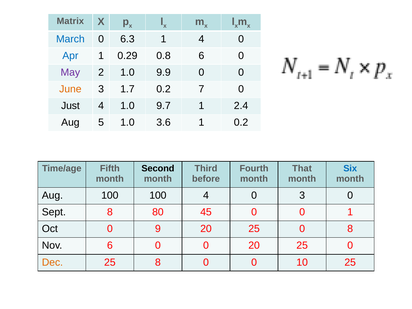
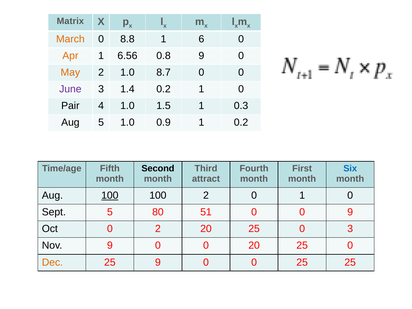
March colour: blue -> orange
6.3: 6.3 -> 8.8
1 4: 4 -> 6
Apr colour: blue -> orange
0.29: 0.29 -> 6.56
0.8 6: 6 -> 9
May colour: purple -> orange
9.9: 9.9 -> 8.7
June colour: orange -> purple
1.7: 1.7 -> 1.4
0.2 7: 7 -> 1
Just: Just -> Pair
9.7: 9.7 -> 1.5
2.4: 2.4 -> 0.3
3.6: 3.6 -> 0.9
That: That -> First
before: before -> attract
100 at (110, 195) underline: none -> present
100 4: 4 -> 2
0 3: 3 -> 1
Sept 8: 8 -> 5
45: 45 -> 51
0 1: 1 -> 9
0 9: 9 -> 2
0 8: 8 -> 3
Nov 6: 6 -> 9
25 8: 8 -> 9
0 10: 10 -> 25
